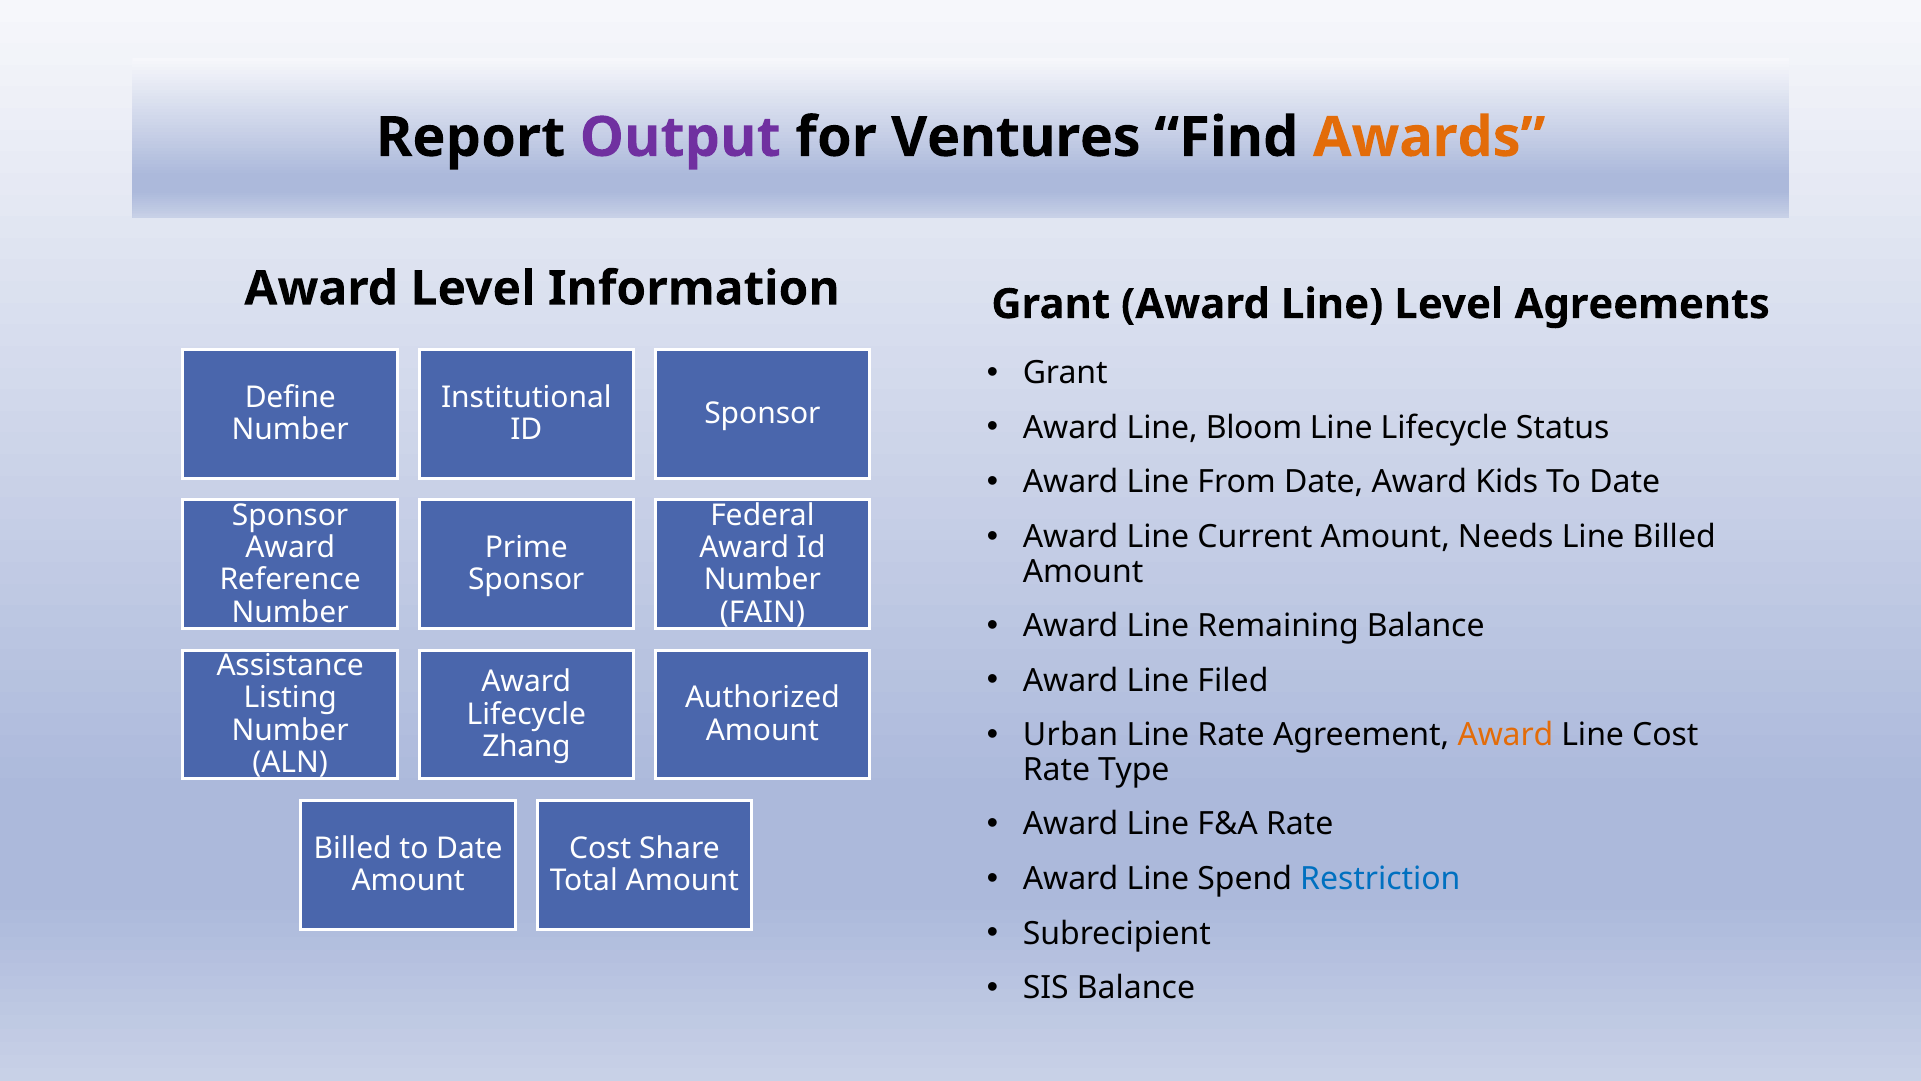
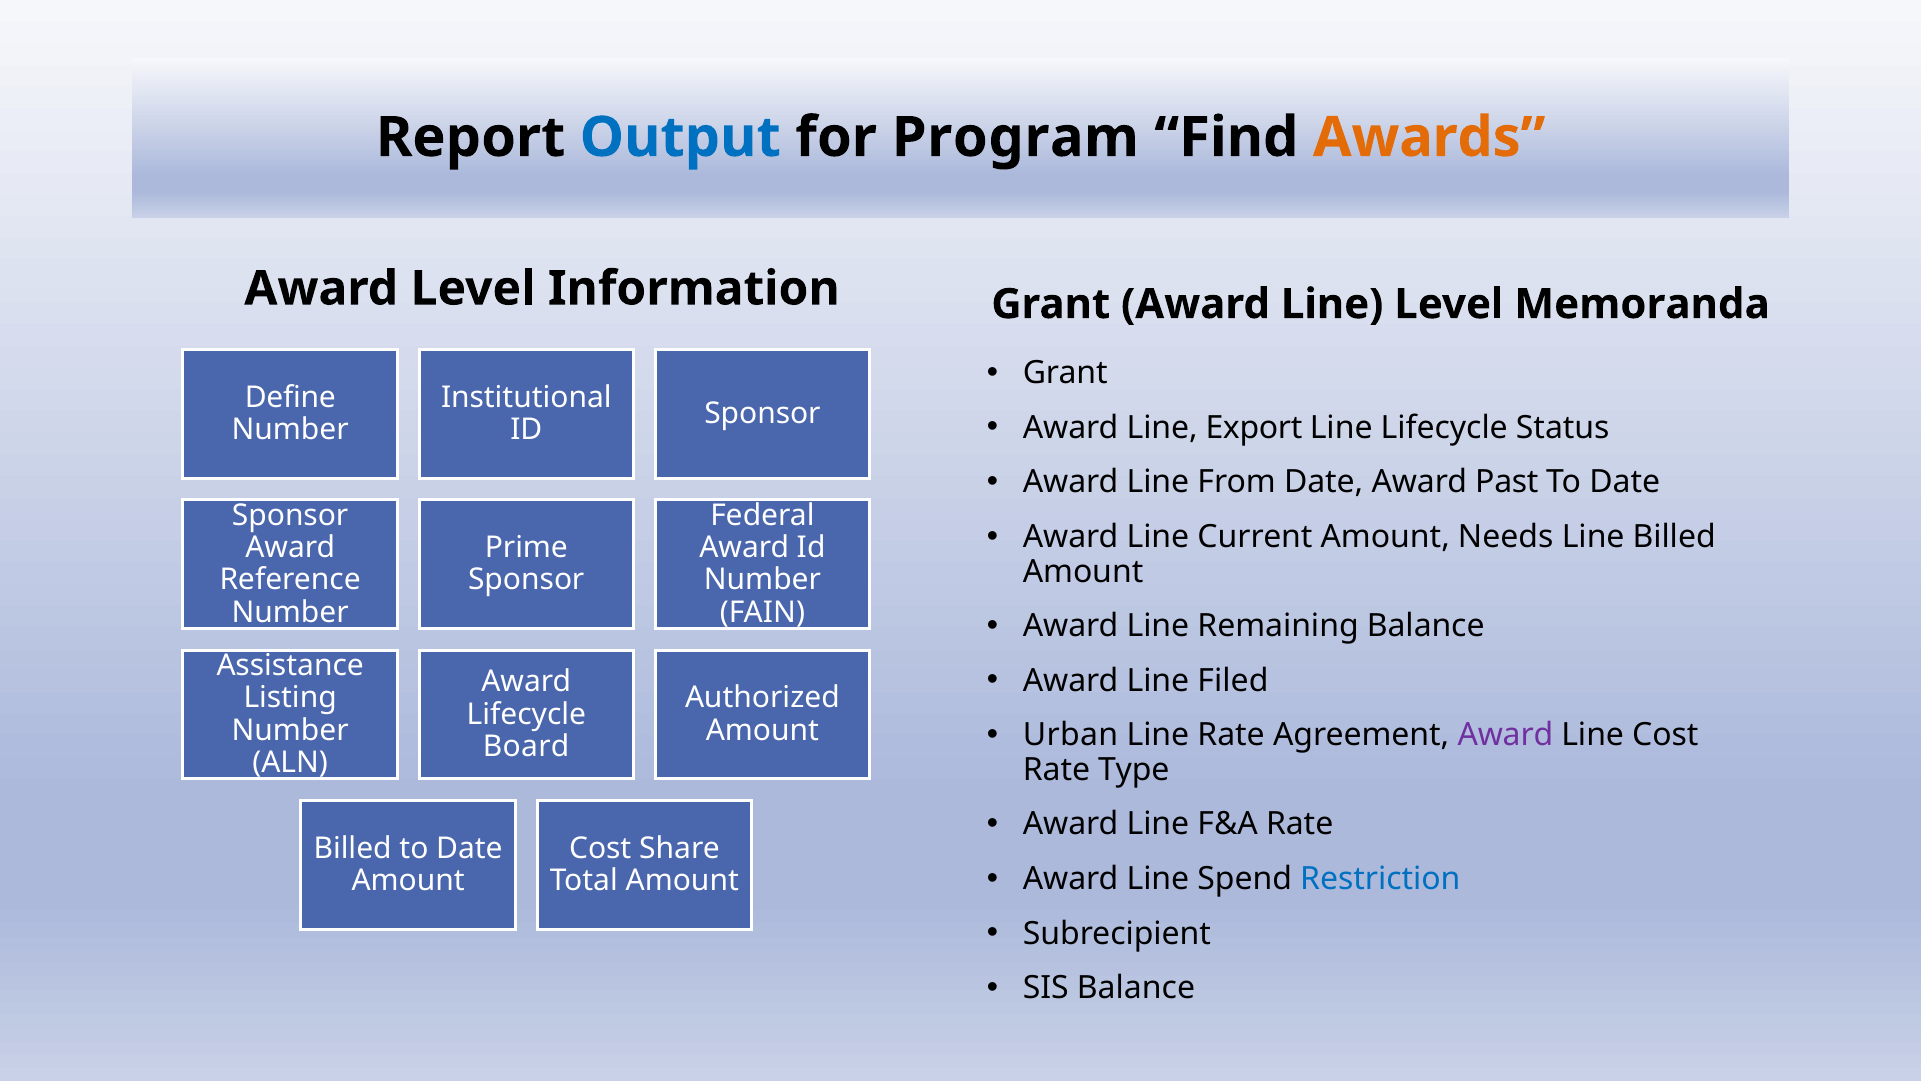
Output colour: purple -> blue
Ventures: Ventures -> Program
Agreements: Agreements -> Memoranda
Bloom: Bloom -> Export
Kids: Kids -> Past
Award at (1505, 735) colour: orange -> purple
Zhang: Zhang -> Board
